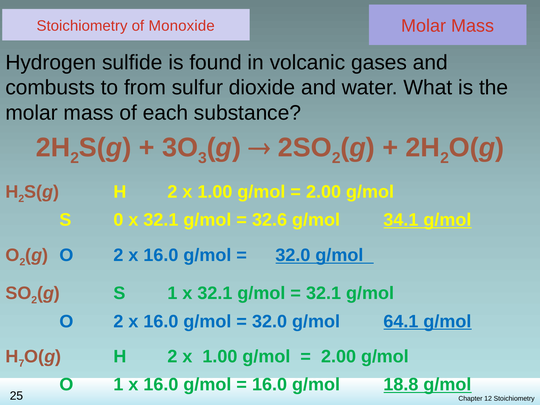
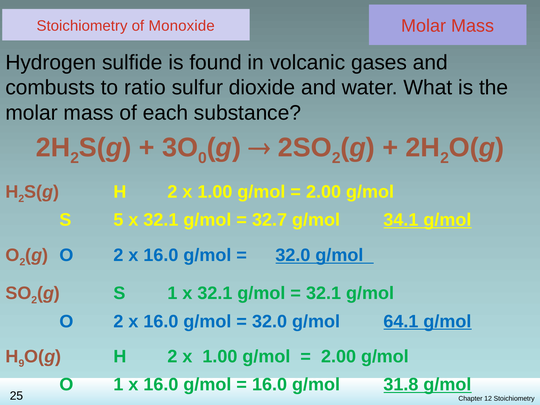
from: from -> ratio
3: 3 -> 0
0: 0 -> 5
32.6: 32.6 -> 32.7
7: 7 -> 9
18.8: 18.8 -> 31.8
